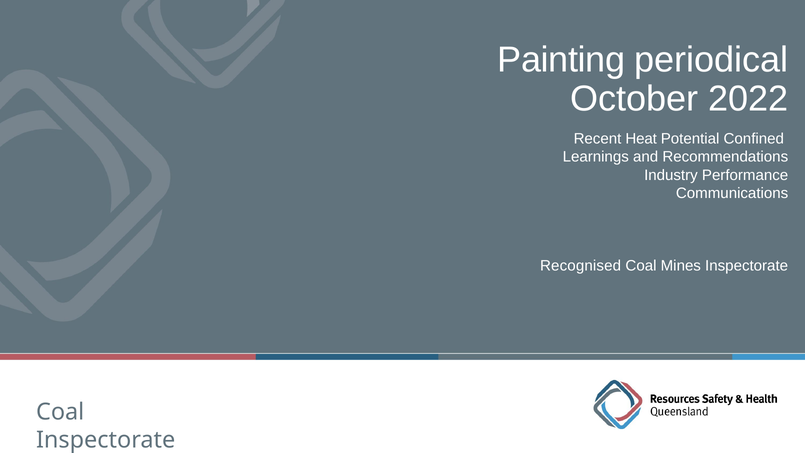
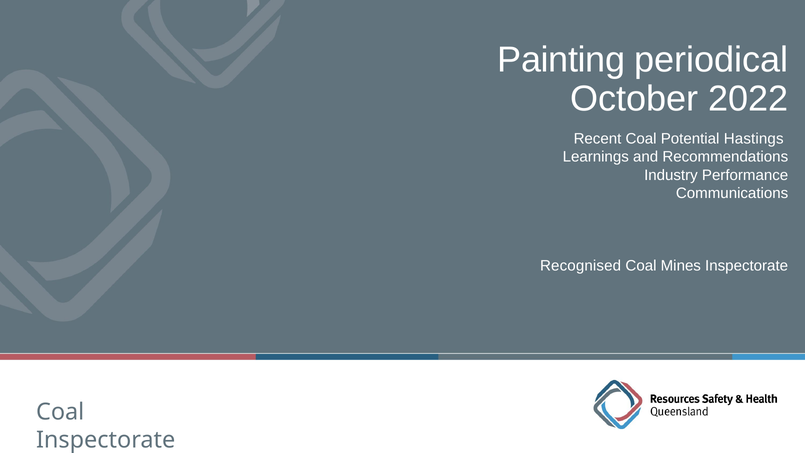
Recent Heat: Heat -> Coal
Confined: Confined -> Hastings
